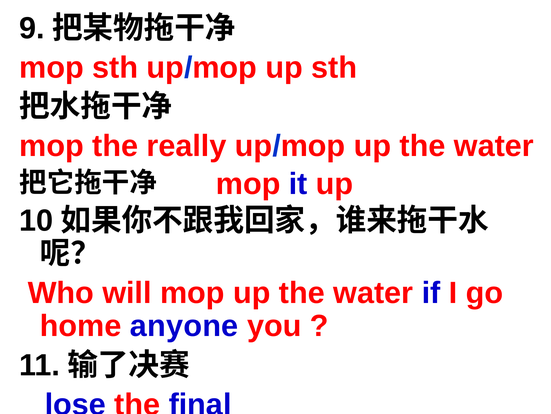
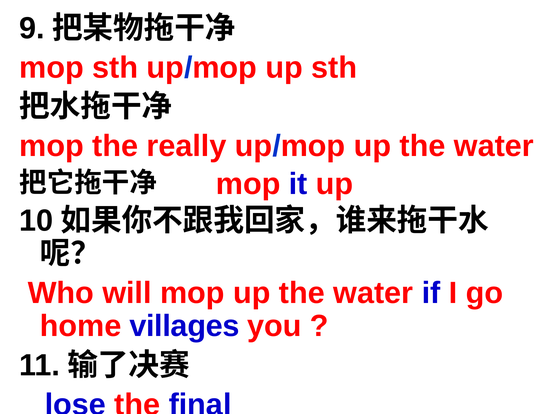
anyone: anyone -> villages
